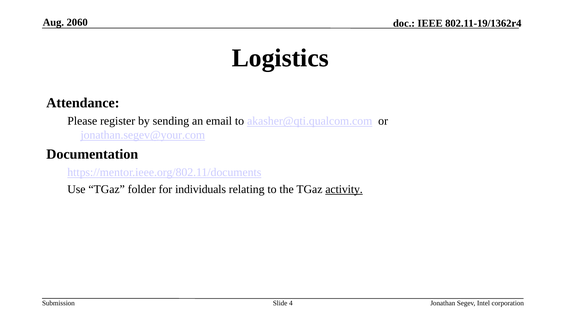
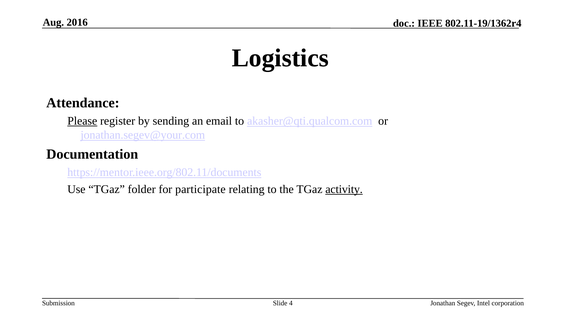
2060: 2060 -> 2016
Please underline: none -> present
individuals: individuals -> participate
